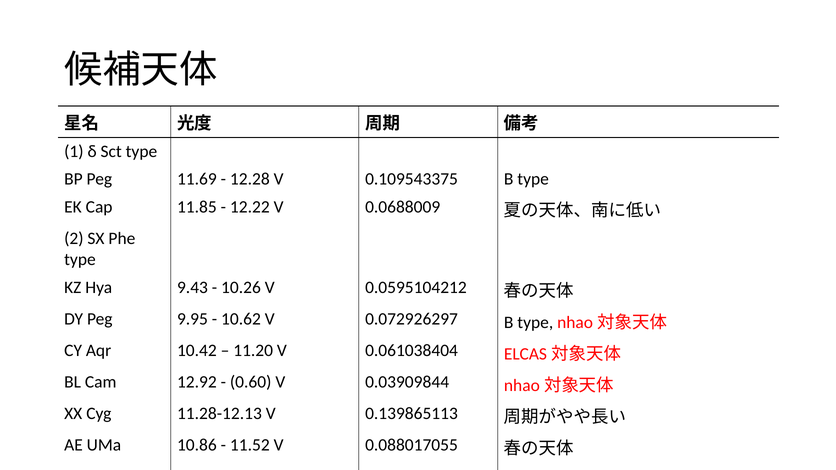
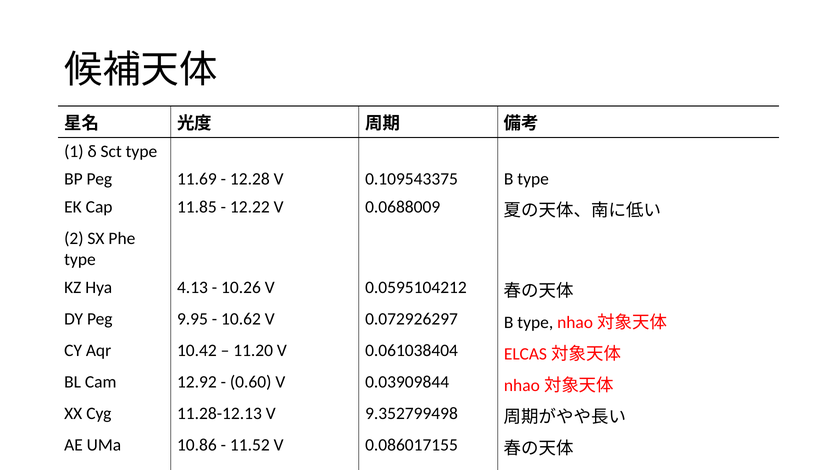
9.43: 9.43 -> 4.13
0.139865113: 0.139865113 -> 9.352799498
0.088017055: 0.088017055 -> 0.086017155
